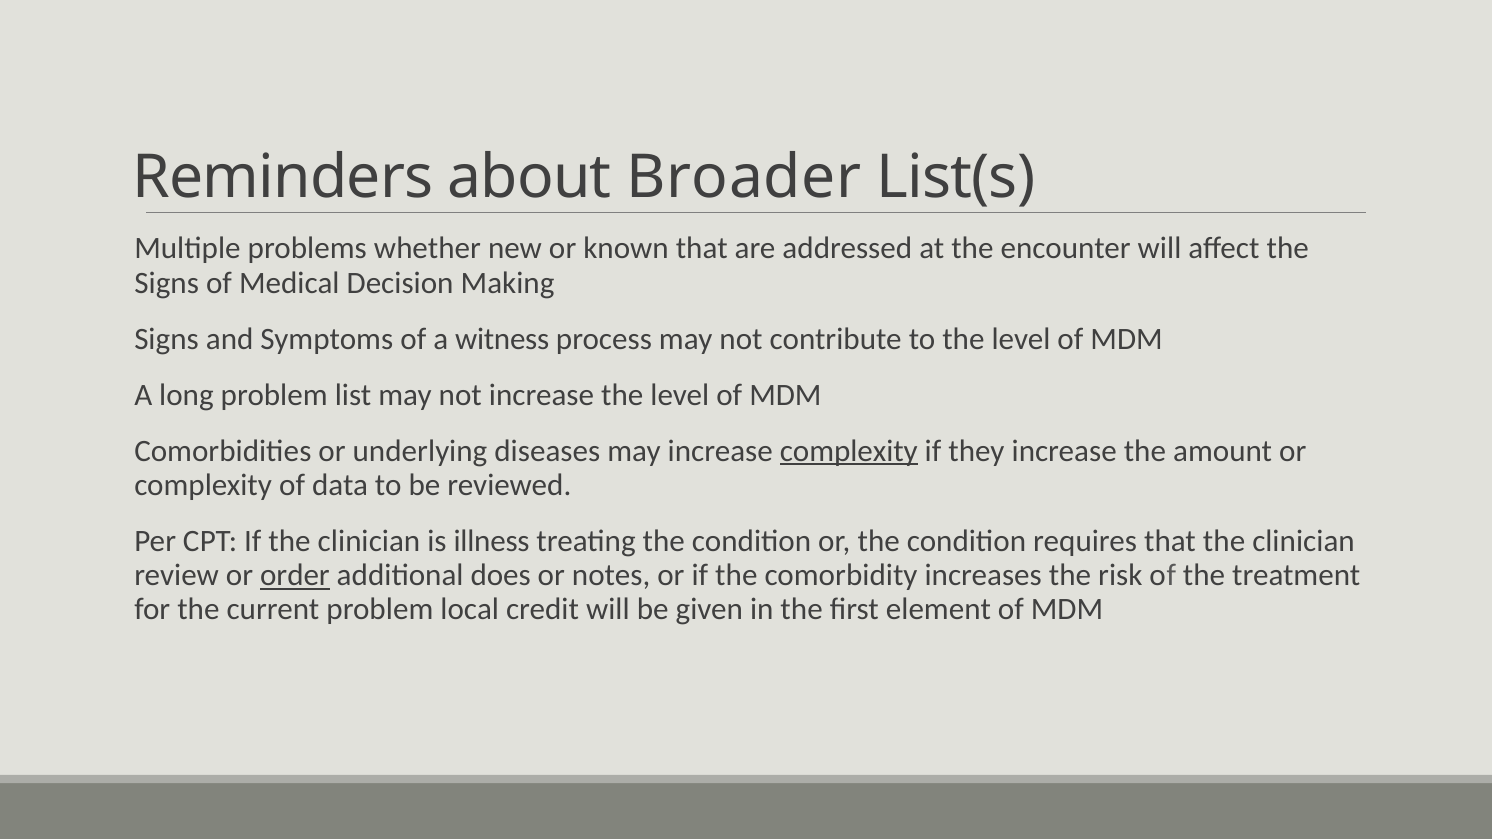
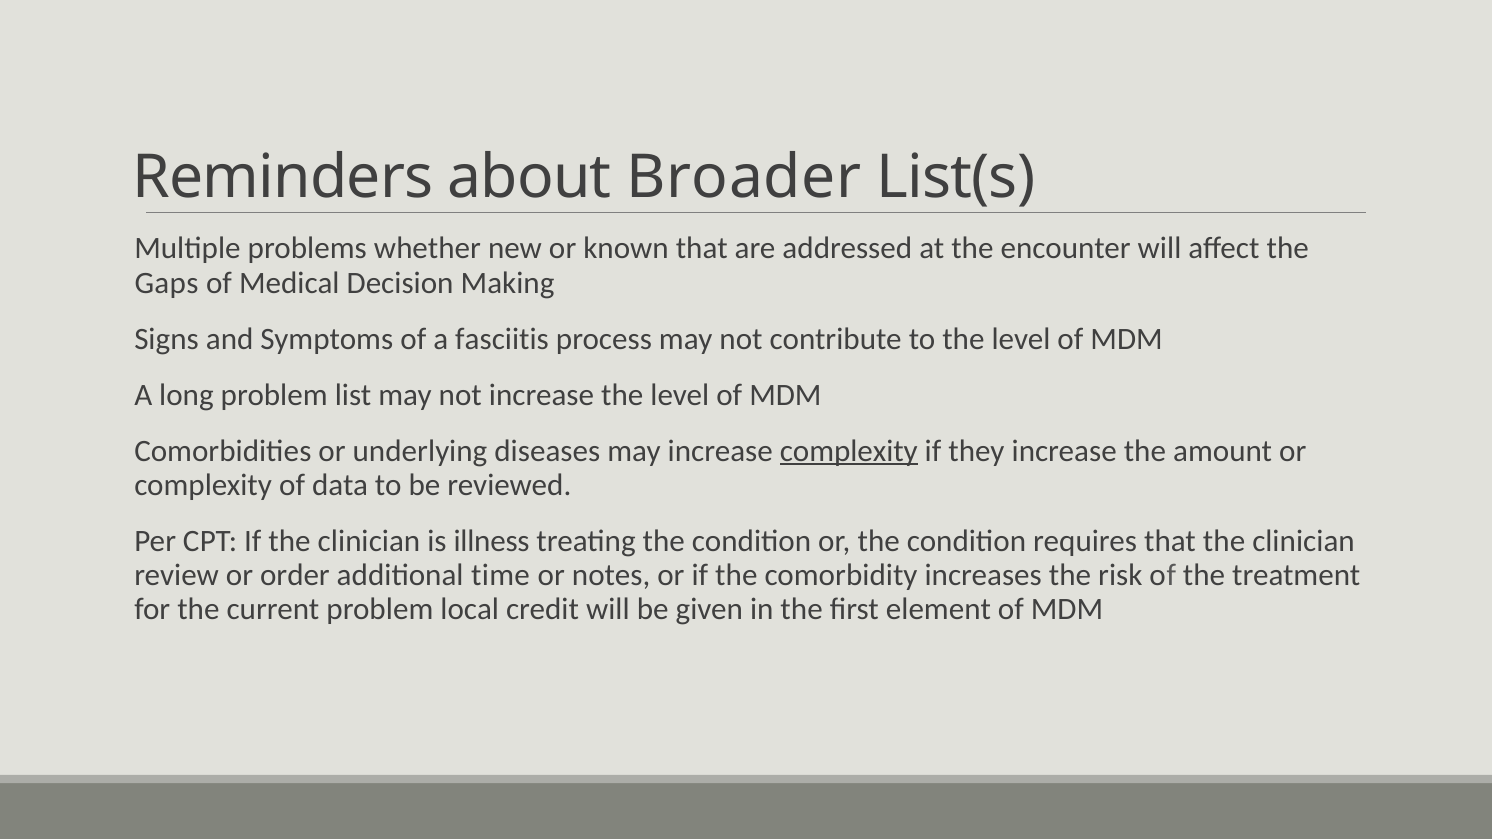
Signs at (167, 283): Signs -> Gaps
witness: witness -> fasciitis
order underline: present -> none
does: does -> time
